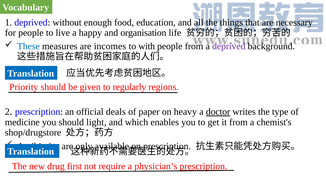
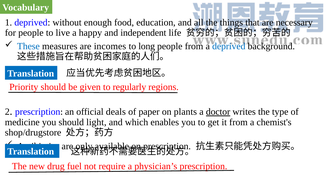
organisation: organisation -> independent
with: with -> long
deprived at (229, 46) colour: purple -> blue
heavy: heavy -> plants
first: first -> fuel
prescription at (203, 166) underline: present -> none
